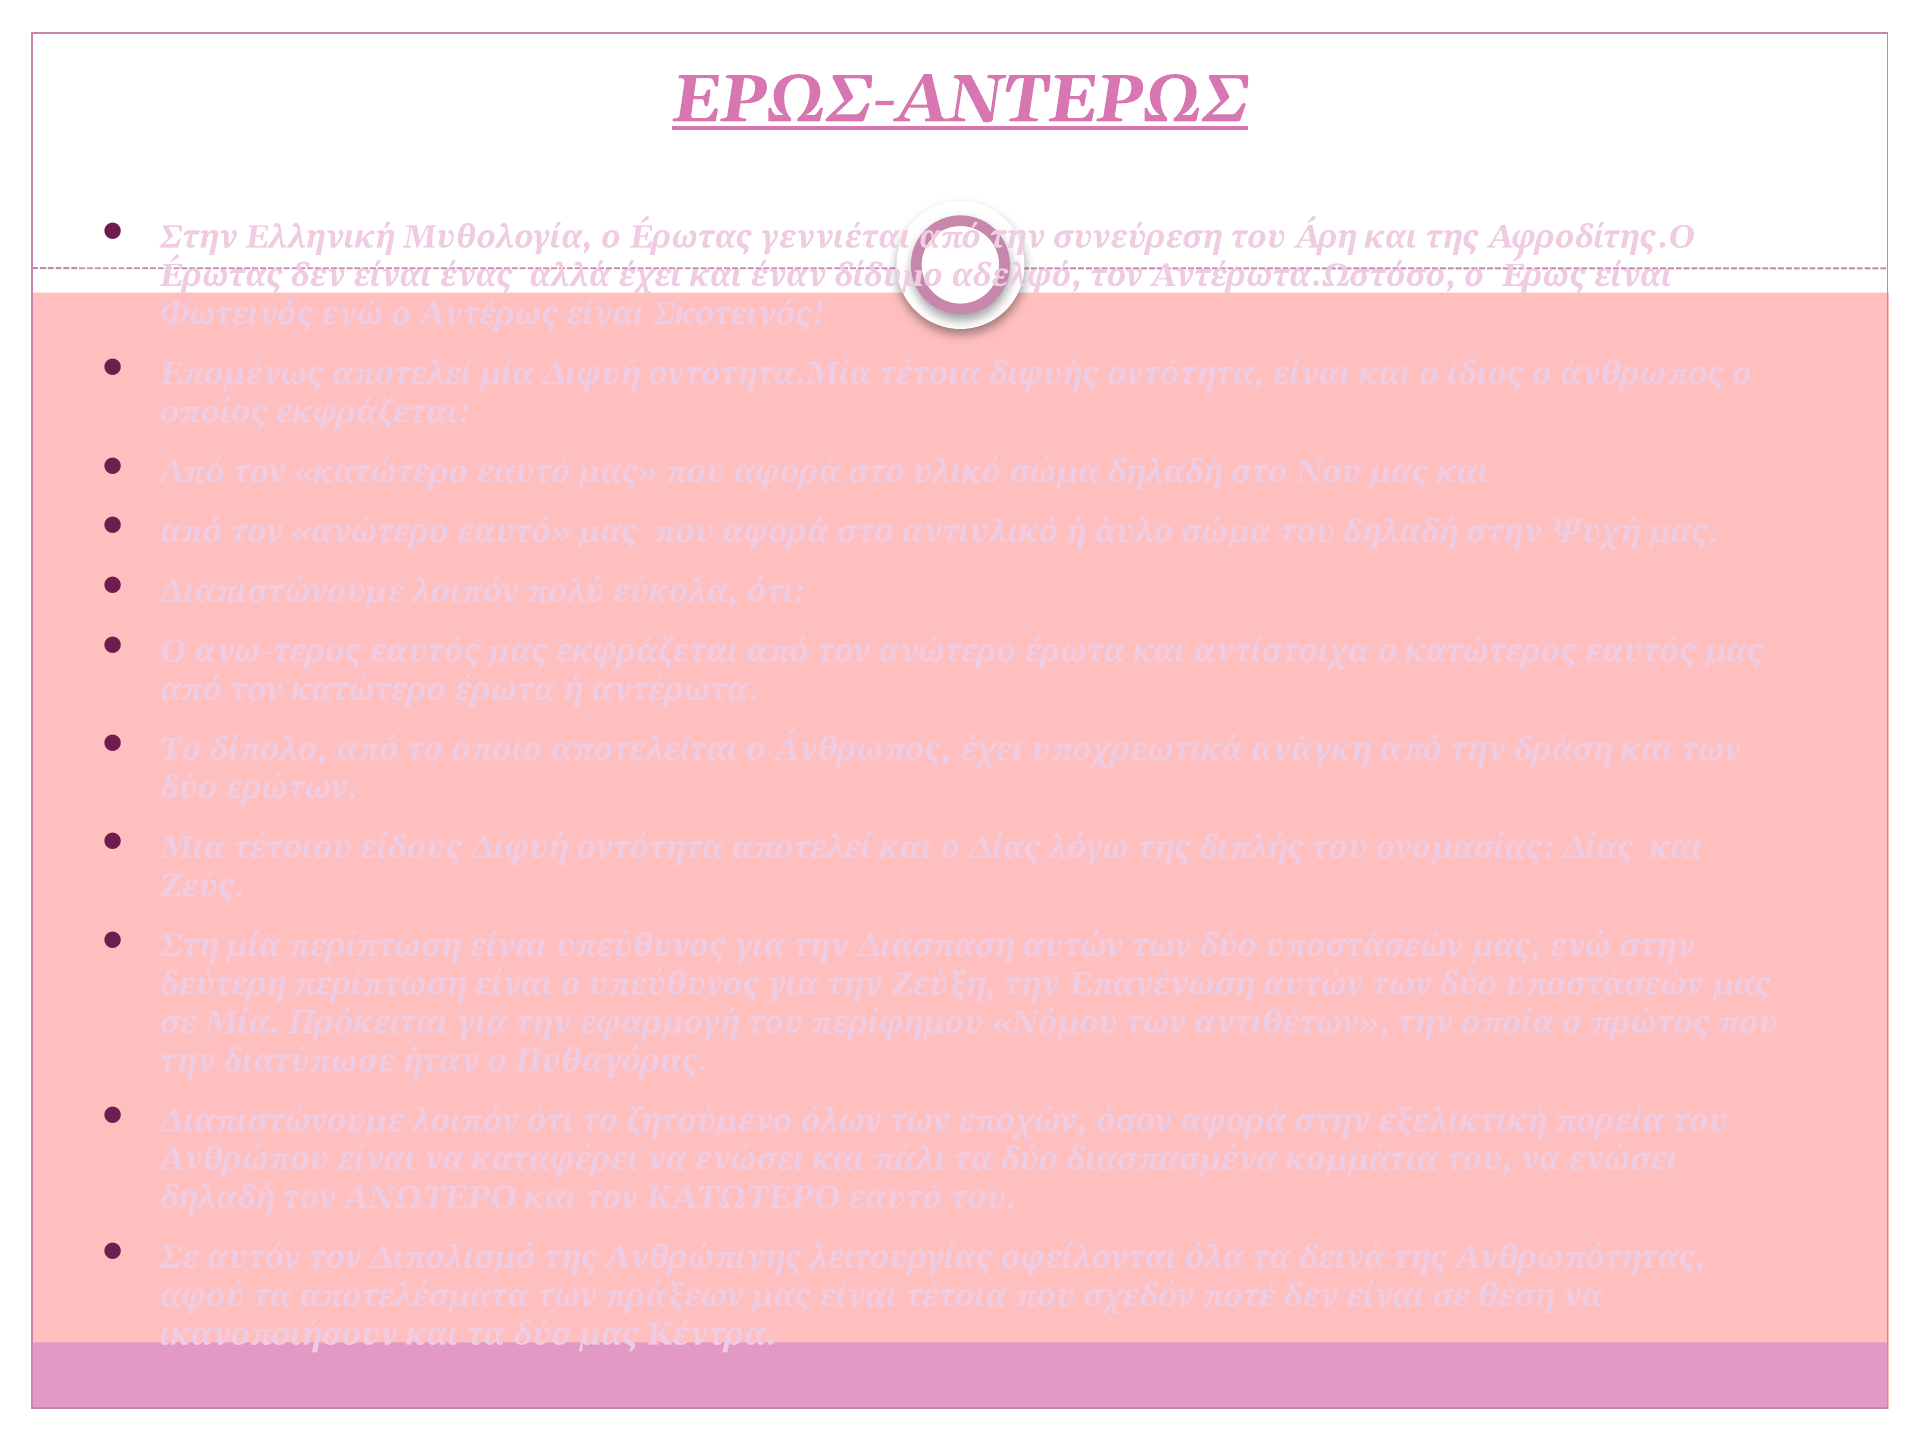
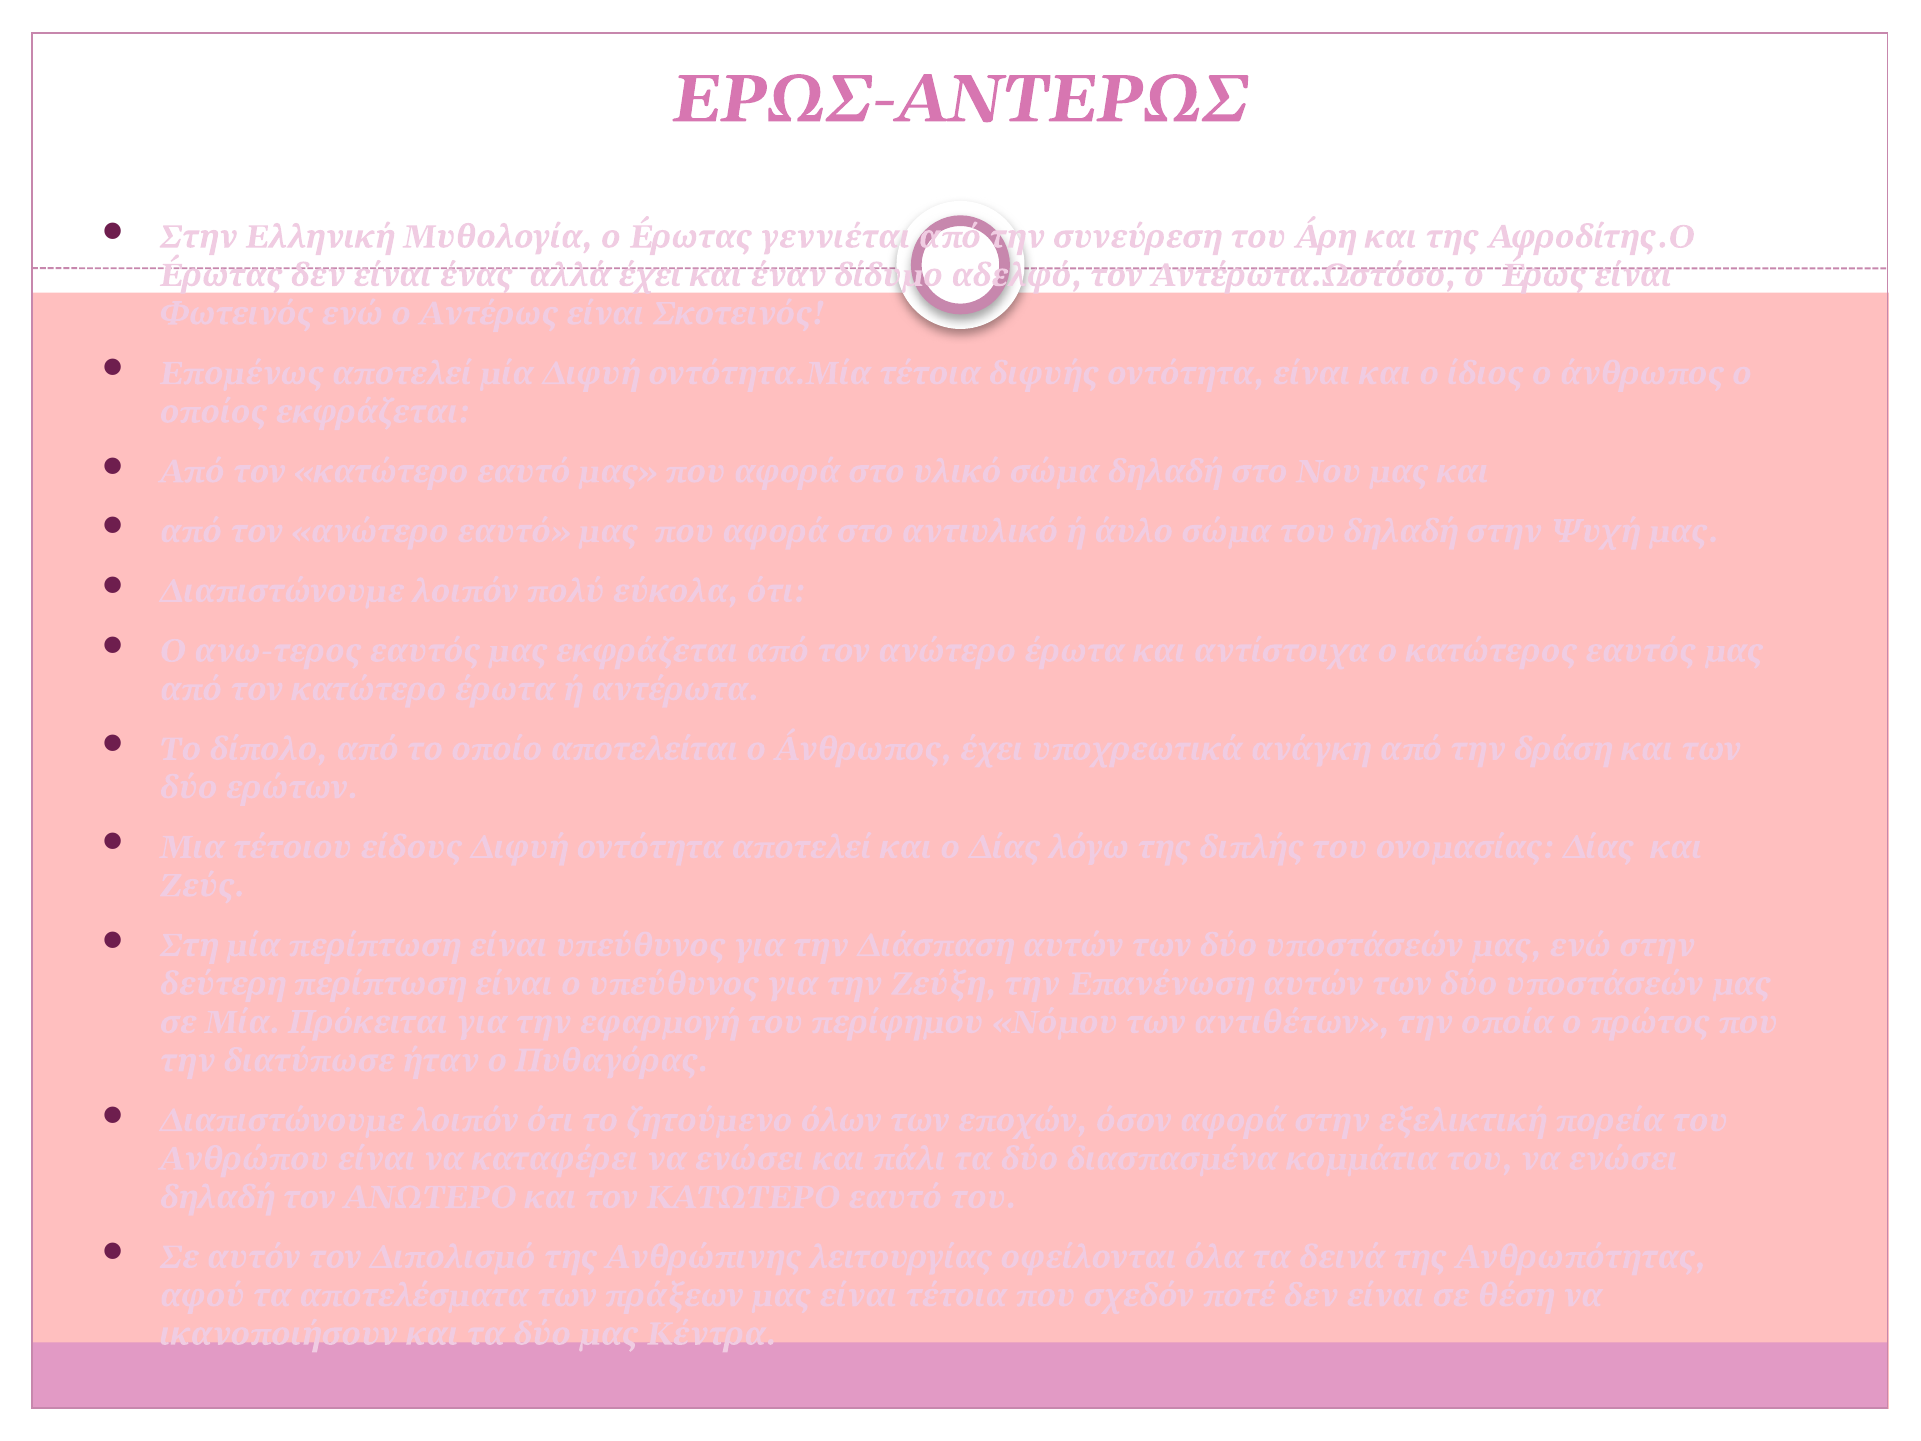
ΕΡΩΣ-ΑΝΤΕΡΩΣ underline: present -> none
